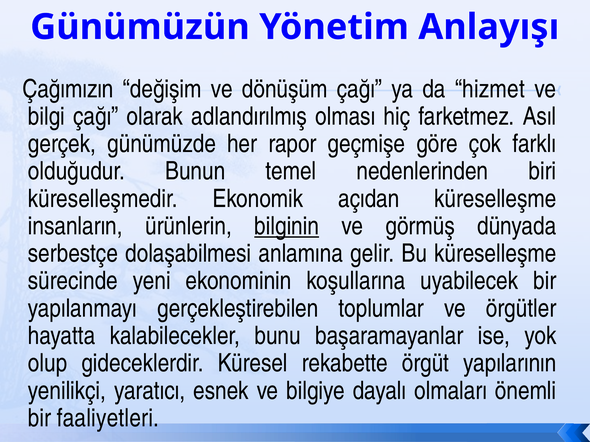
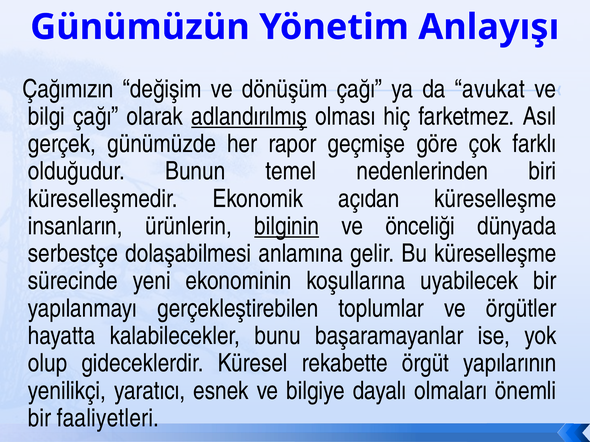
hizmet: hizmet -> avukat
adlandırılmış underline: none -> present
görmüş: görmüş -> önceliği
